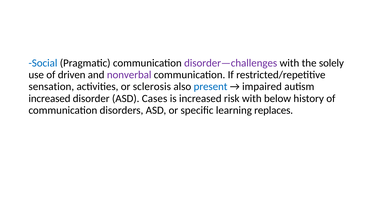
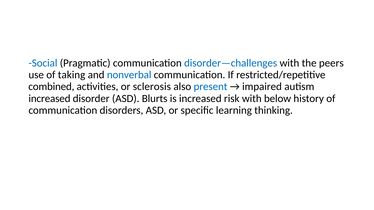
disorder—challenges colour: purple -> blue
solely: solely -> peers
driven: driven -> taking
nonverbal colour: purple -> blue
sensation: sensation -> combined
Cases: Cases -> Blurts
replaces: replaces -> thinking
